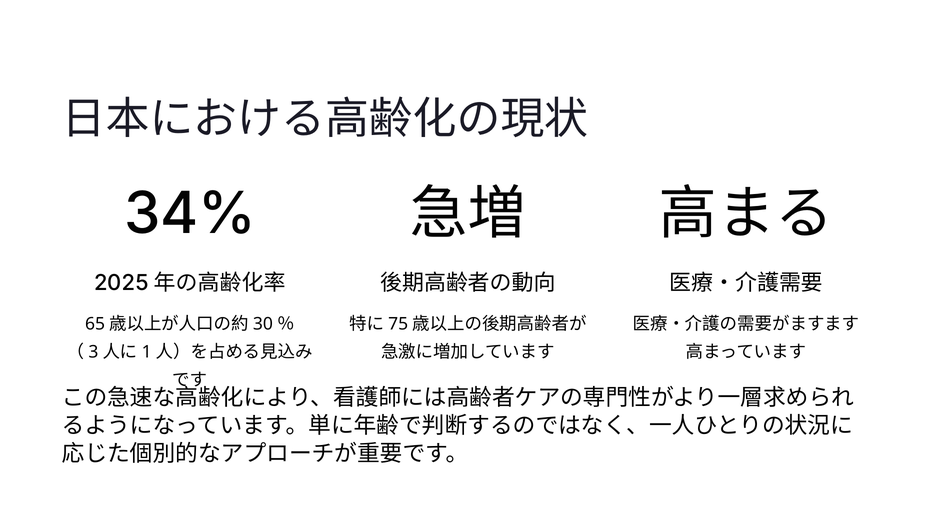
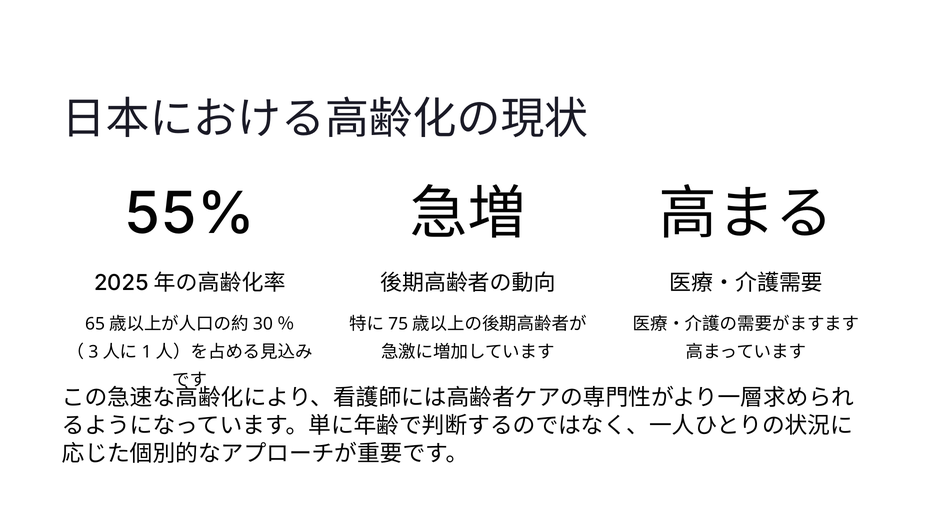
34%: 34% -> 55%
